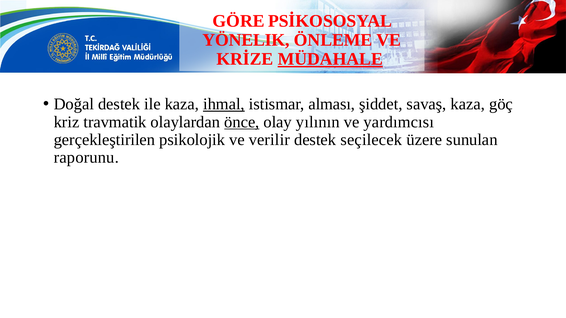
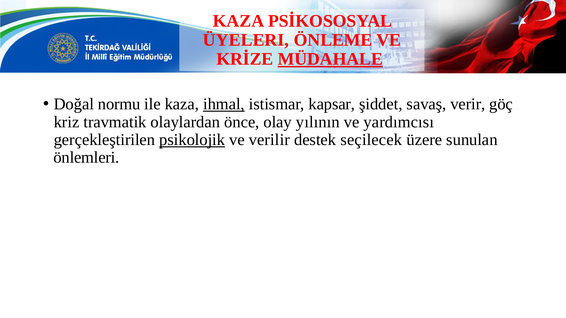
GÖRE at (239, 21): GÖRE -> KAZA
YÖNELIK: YÖNELIK -> ÜYELERI
Doğal destek: destek -> normu
alması: alması -> kapsar
savaş kaza: kaza -> verir
önce underline: present -> none
psikolojik underline: none -> present
raporunu: raporunu -> önlemleri
